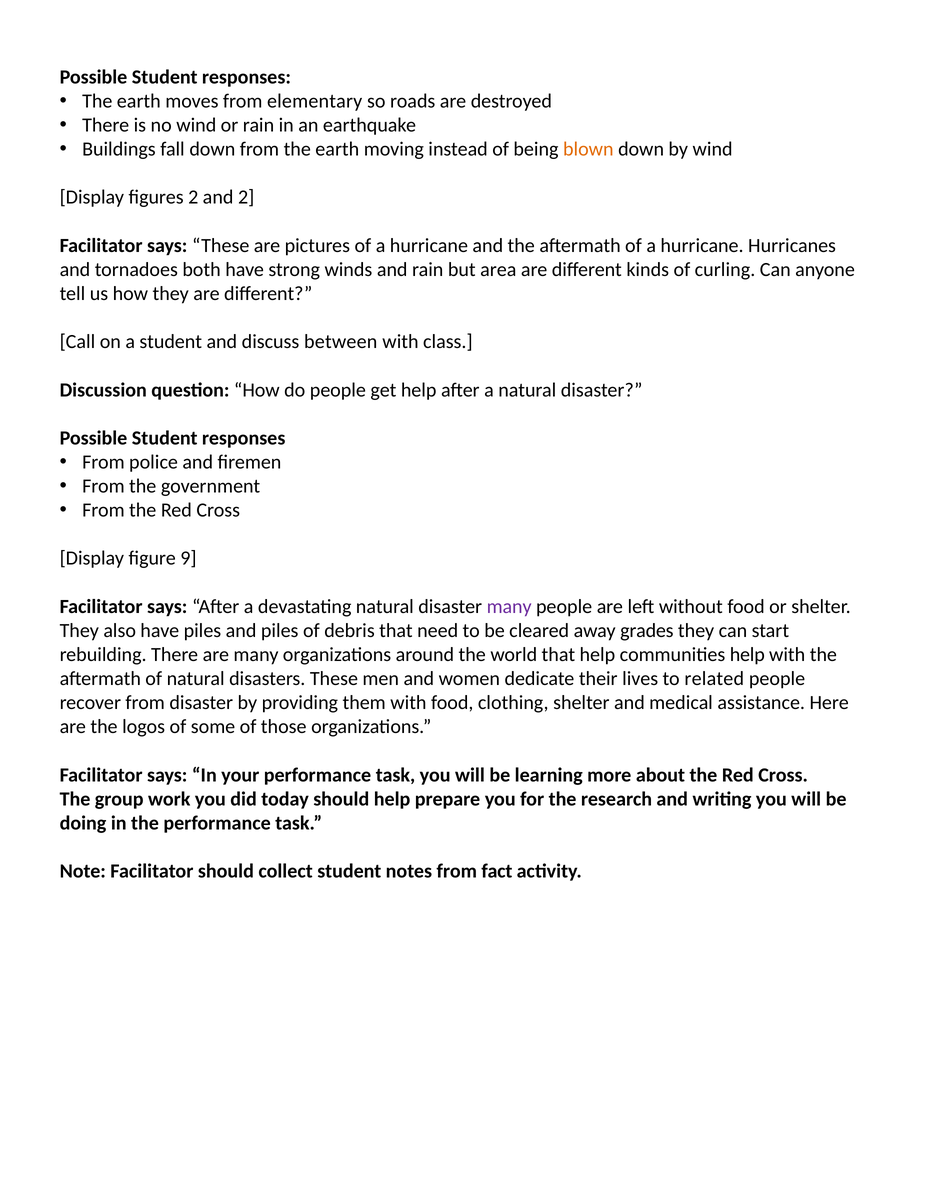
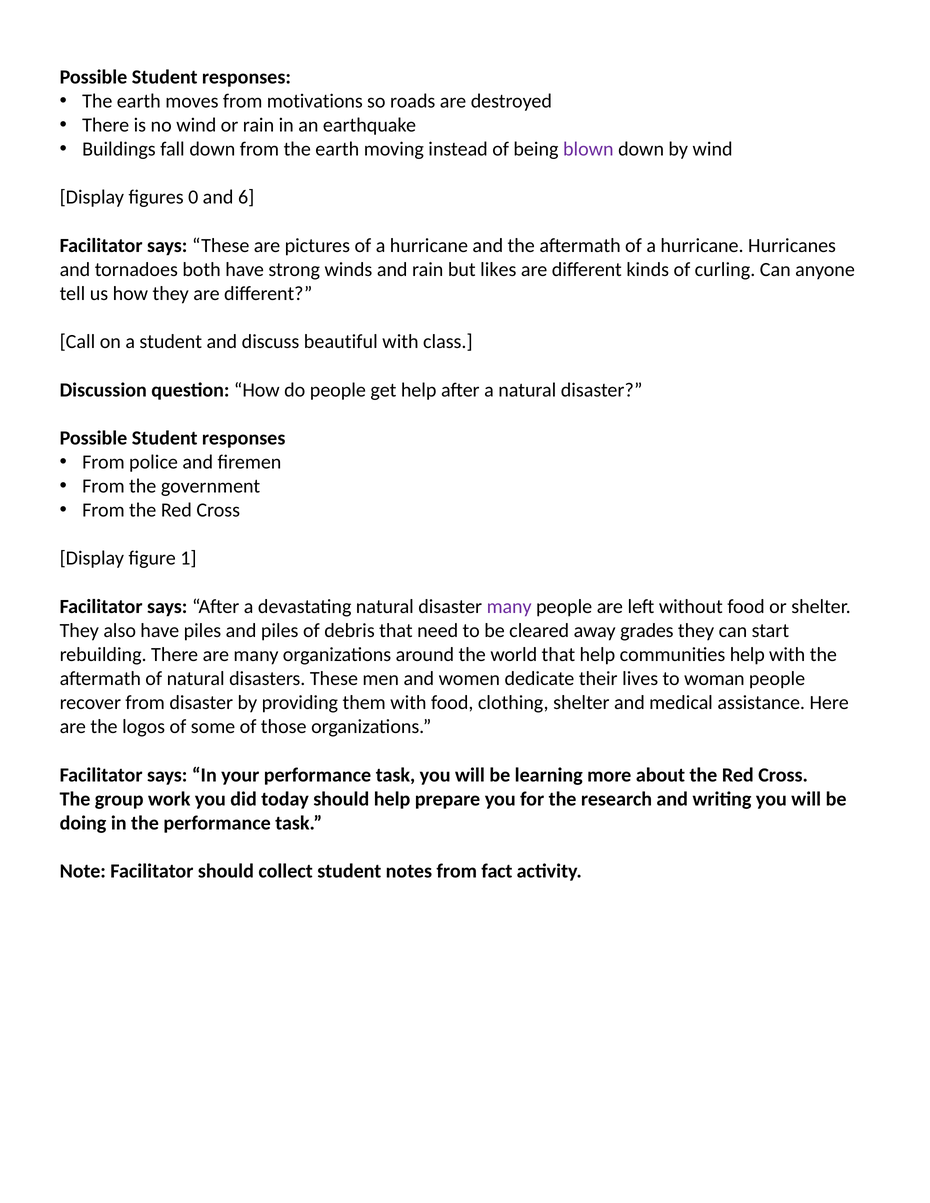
elementary: elementary -> motivations
blown colour: orange -> purple
figures 2: 2 -> 0
and 2: 2 -> 6
area: area -> likes
between: between -> beautiful
9: 9 -> 1
related: related -> woman
